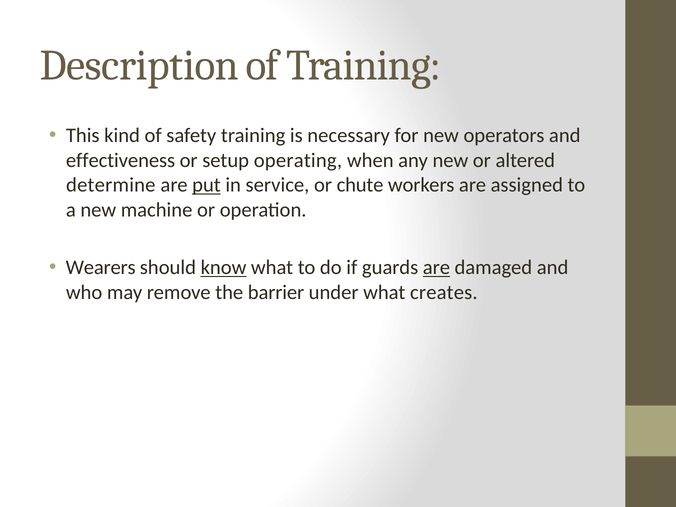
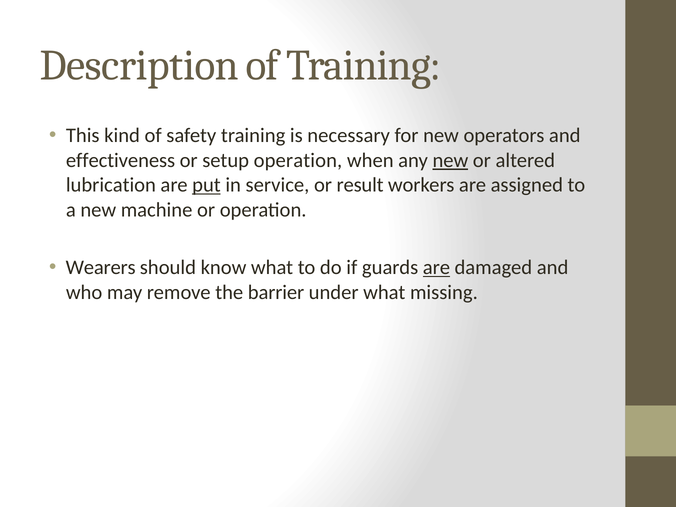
setup operating: operating -> operation
new at (450, 160) underline: none -> present
determine: determine -> lubrication
chute: chute -> result
know underline: present -> none
creates: creates -> missing
